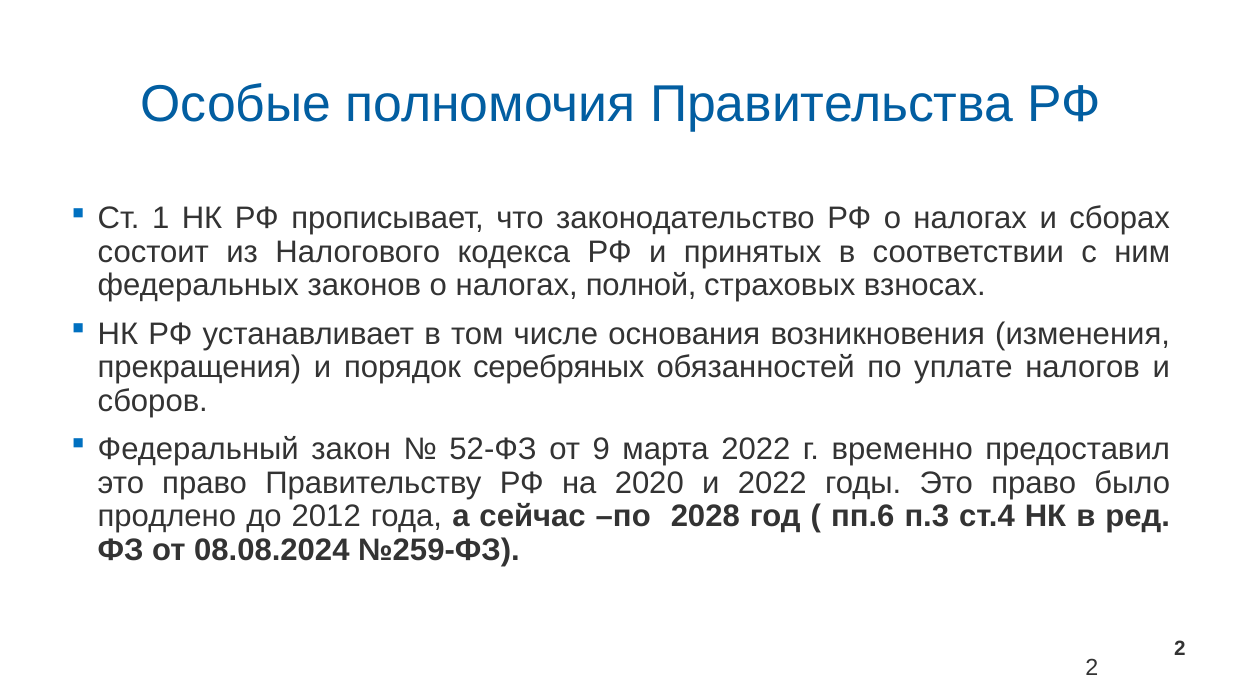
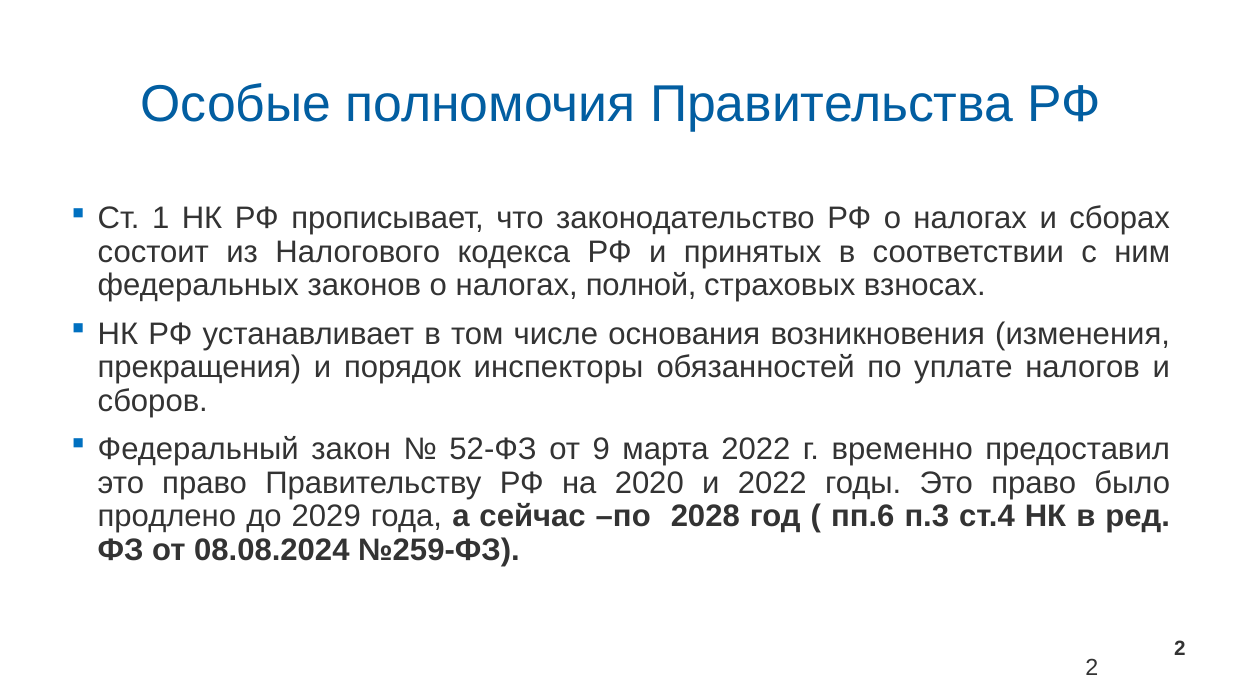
серебряных: серебряных -> инспекторы
2012: 2012 -> 2029
